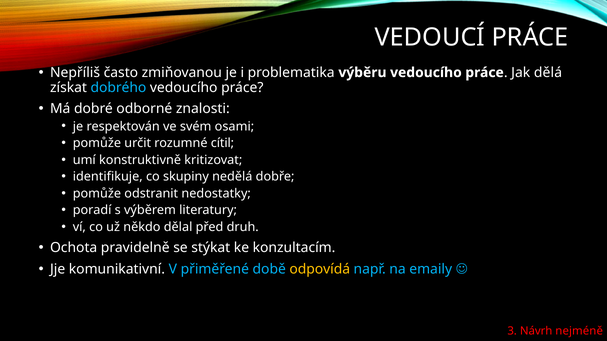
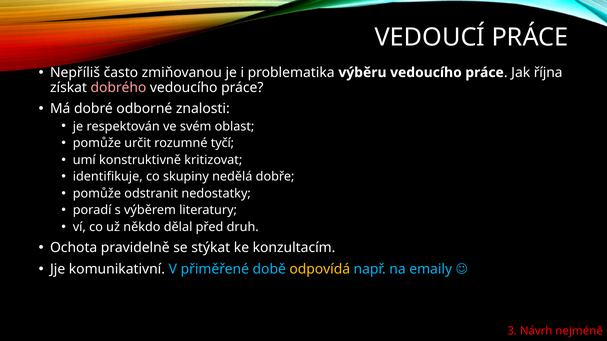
dělá: dělá -> října
dobrého colour: light blue -> pink
osami: osami -> oblast
cítil: cítil -> tyčí
